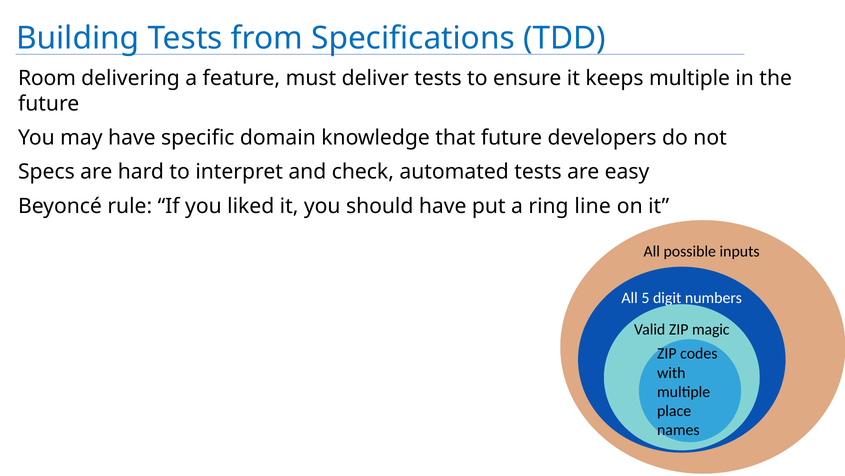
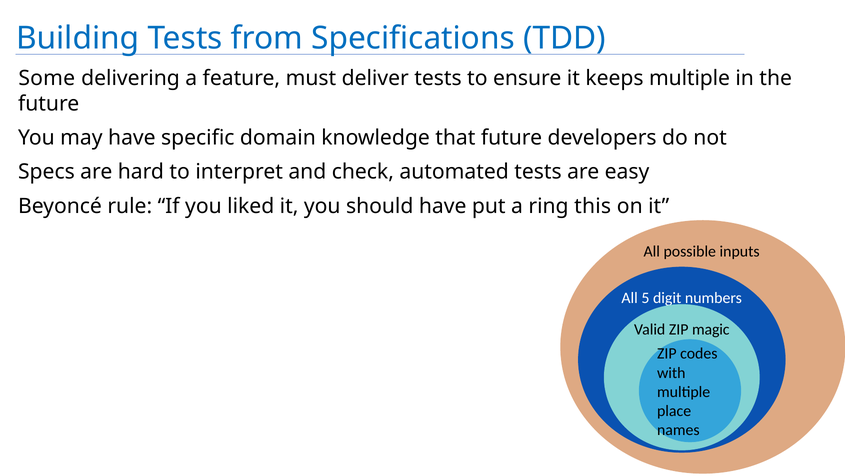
Room: Room -> Some
line: line -> this
